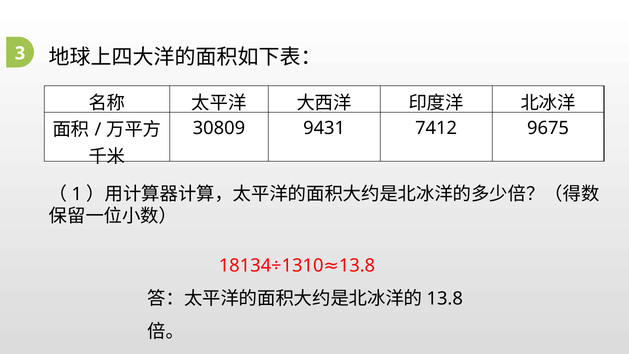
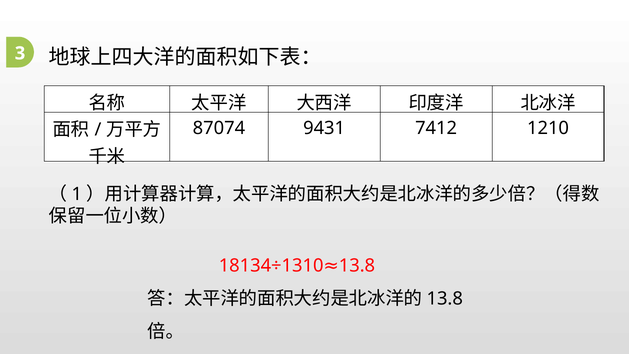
30809: 30809 -> 87074
9675: 9675 -> 1210
